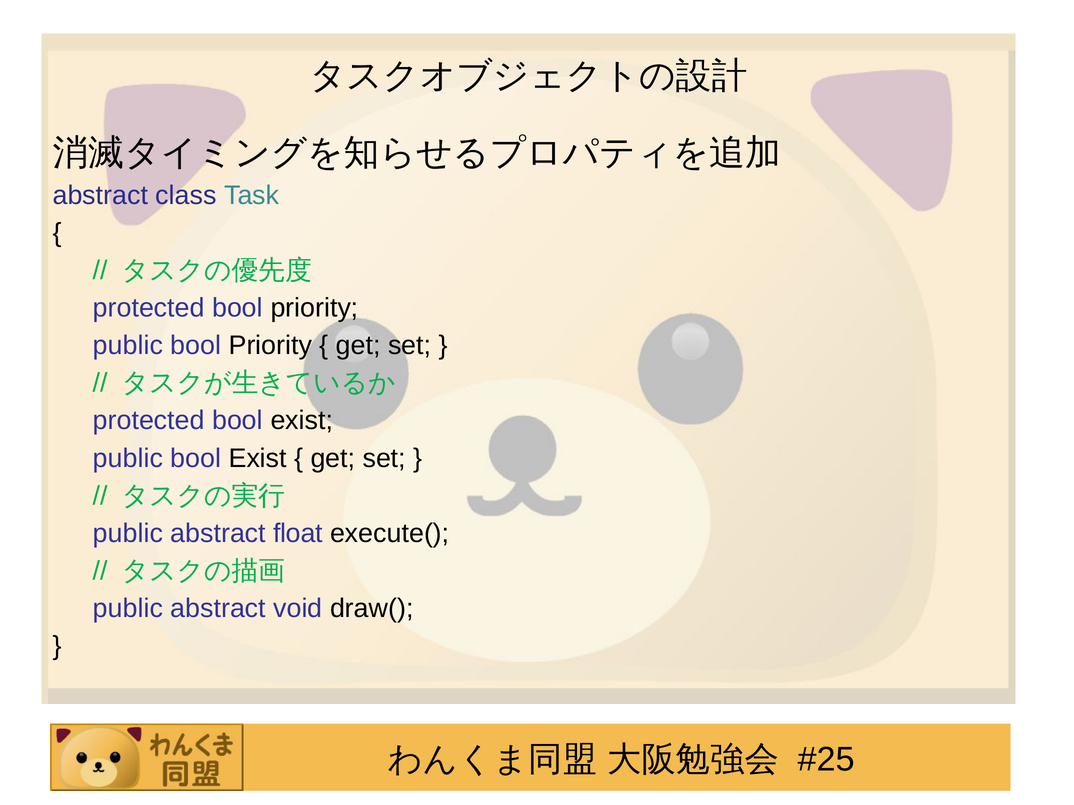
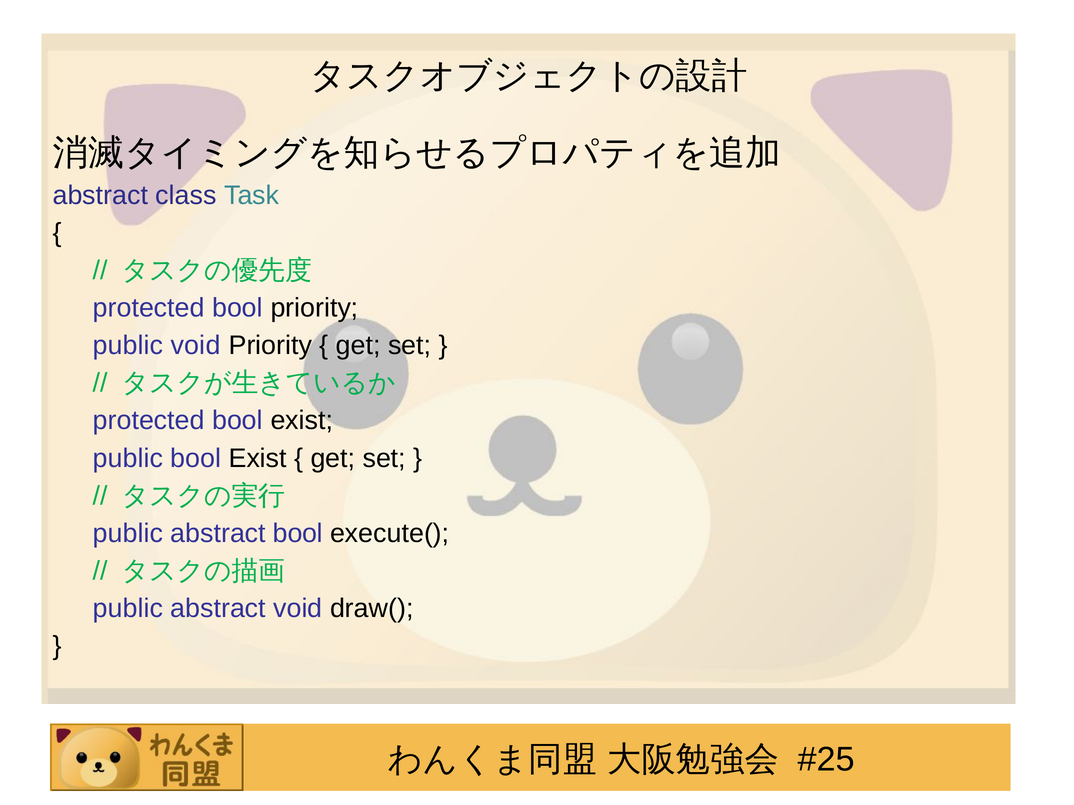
bool at (196, 346): bool -> void
abstract float: float -> bool
